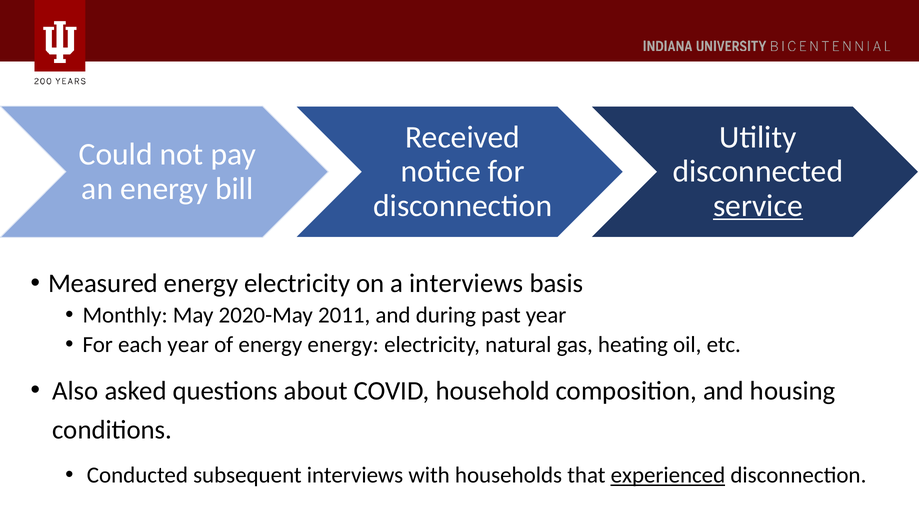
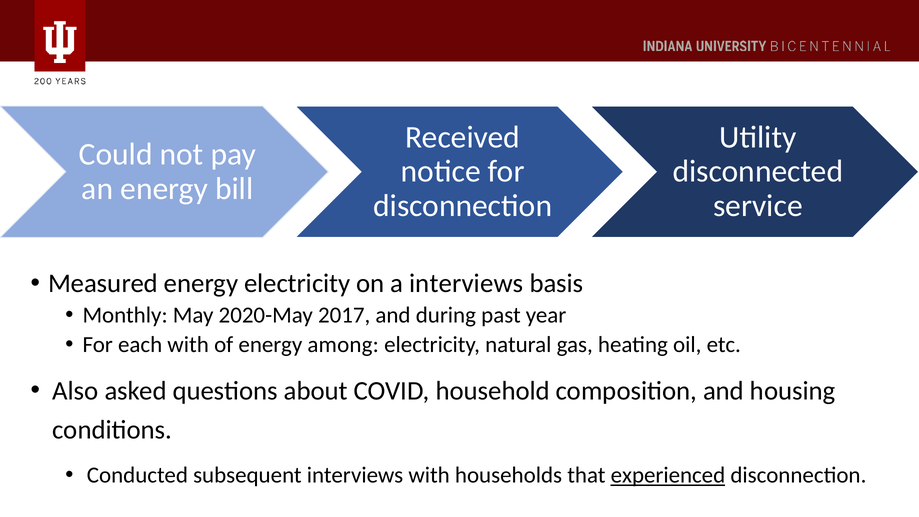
service underline: present -> none
2011: 2011 -> 2017
each year: year -> with
energy energy: energy -> among
